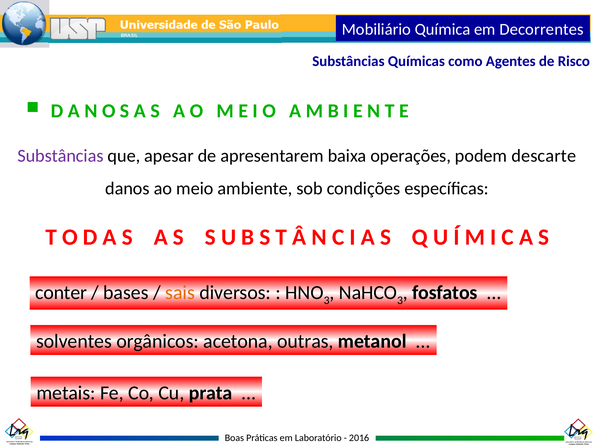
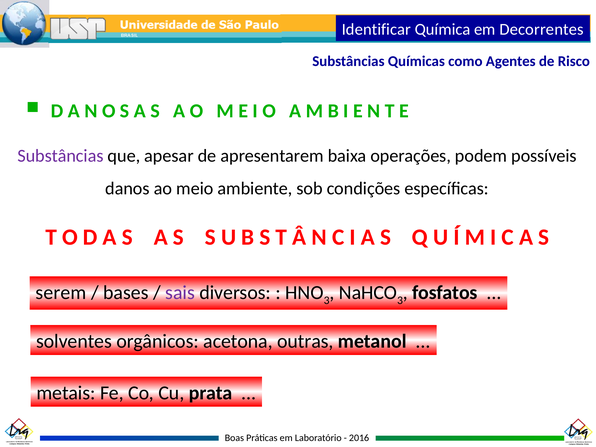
Mobiliário: Mobiliário -> Identificar
descarte: descarte -> possíveis
conter: conter -> serem
sais colour: orange -> purple
